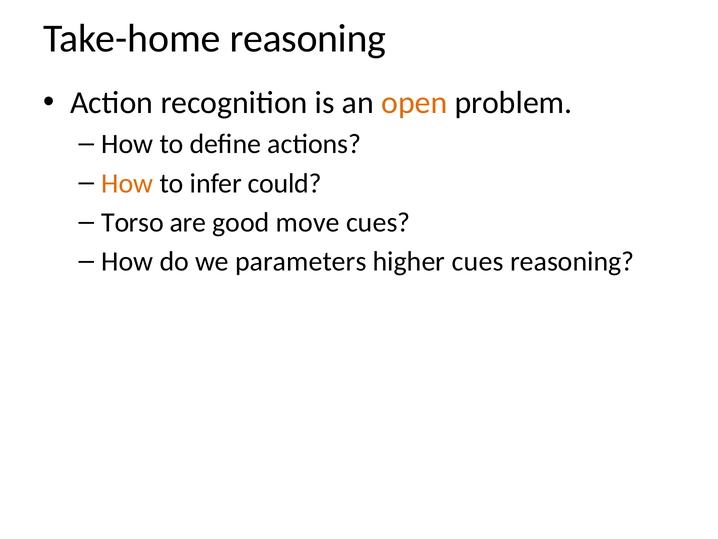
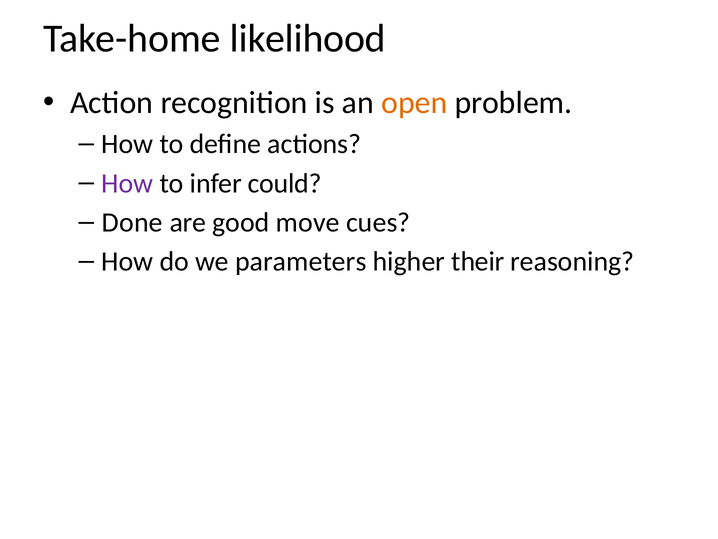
Take-home reasoning: reasoning -> likelihood
How at (127, 183) colour: orange -> purple
Torso: Torso -> Done
higher cues: cues -> their
